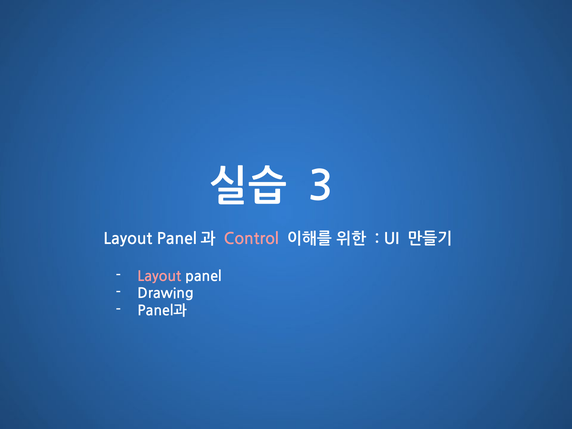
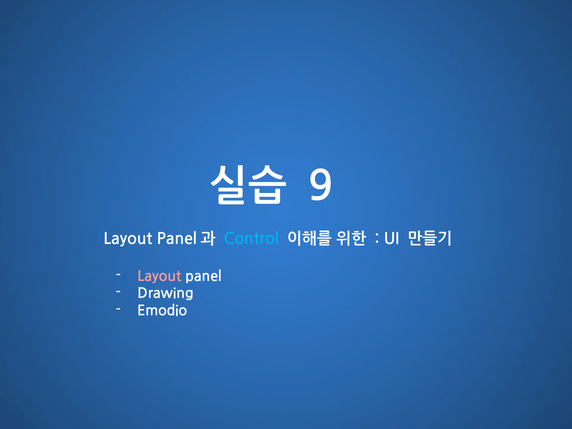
3: 3 -> 9
Control colour: pink -> light blue
Panel과 at (162, 311): Panel과 -> Emodio
